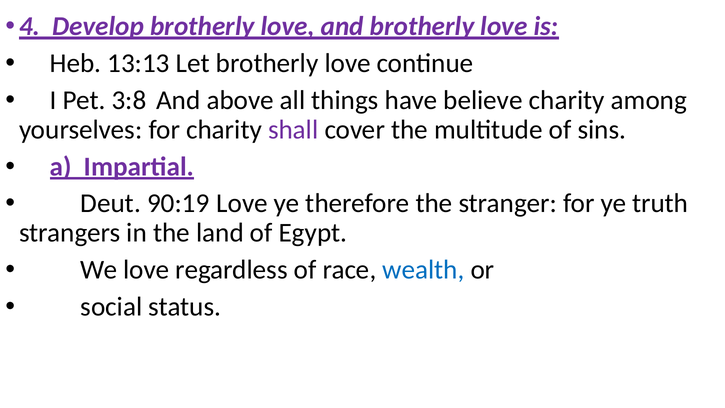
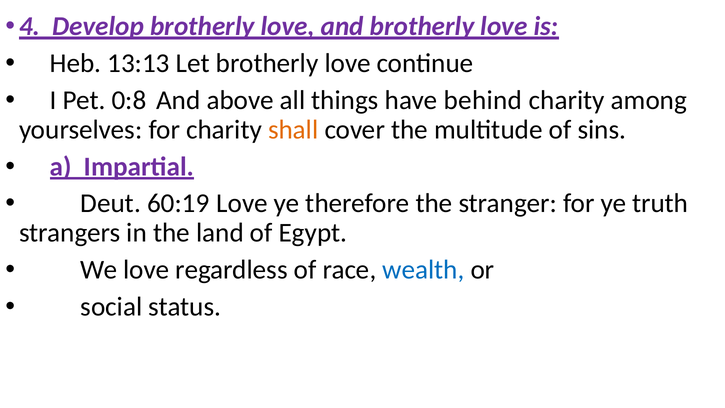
3:8: 3:8 -> 0:8
believe: believe -> behind
shall colour: purple -> orange
90:19: 90:19 -> 60:19
